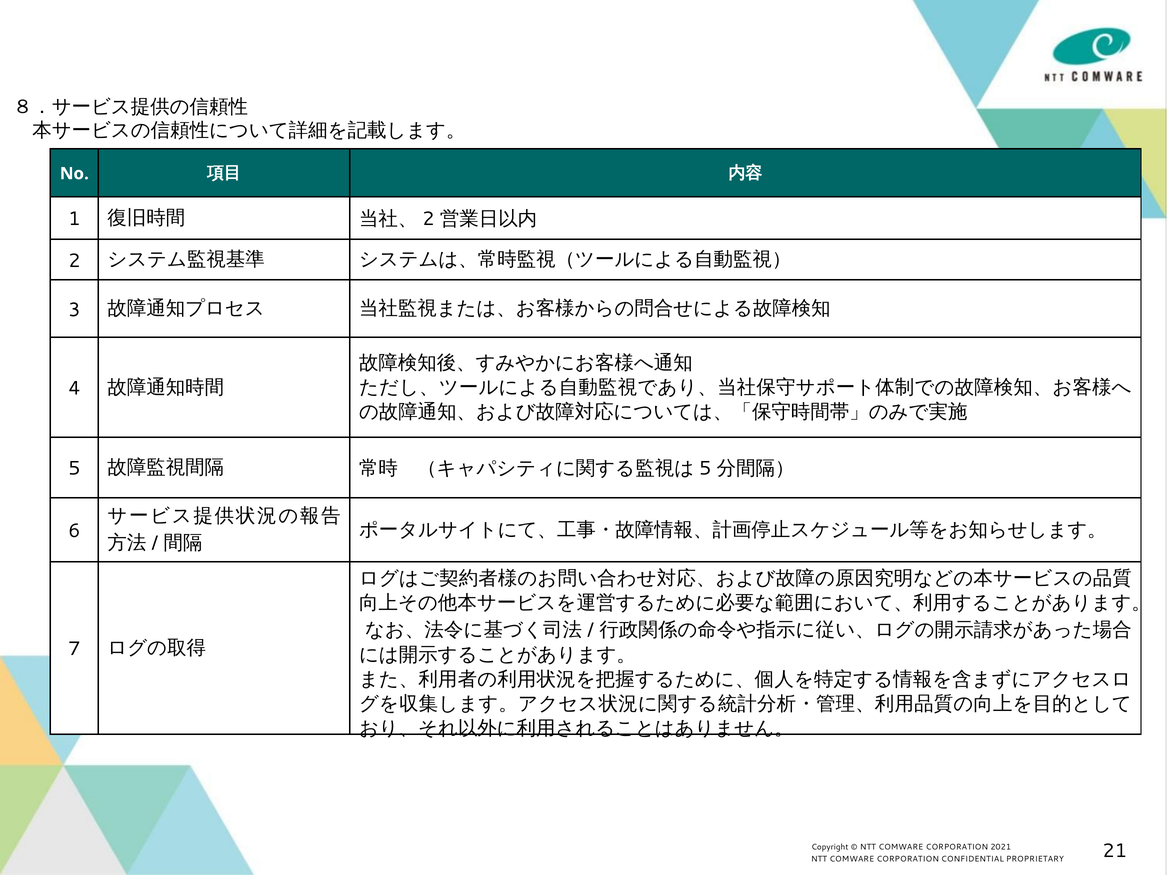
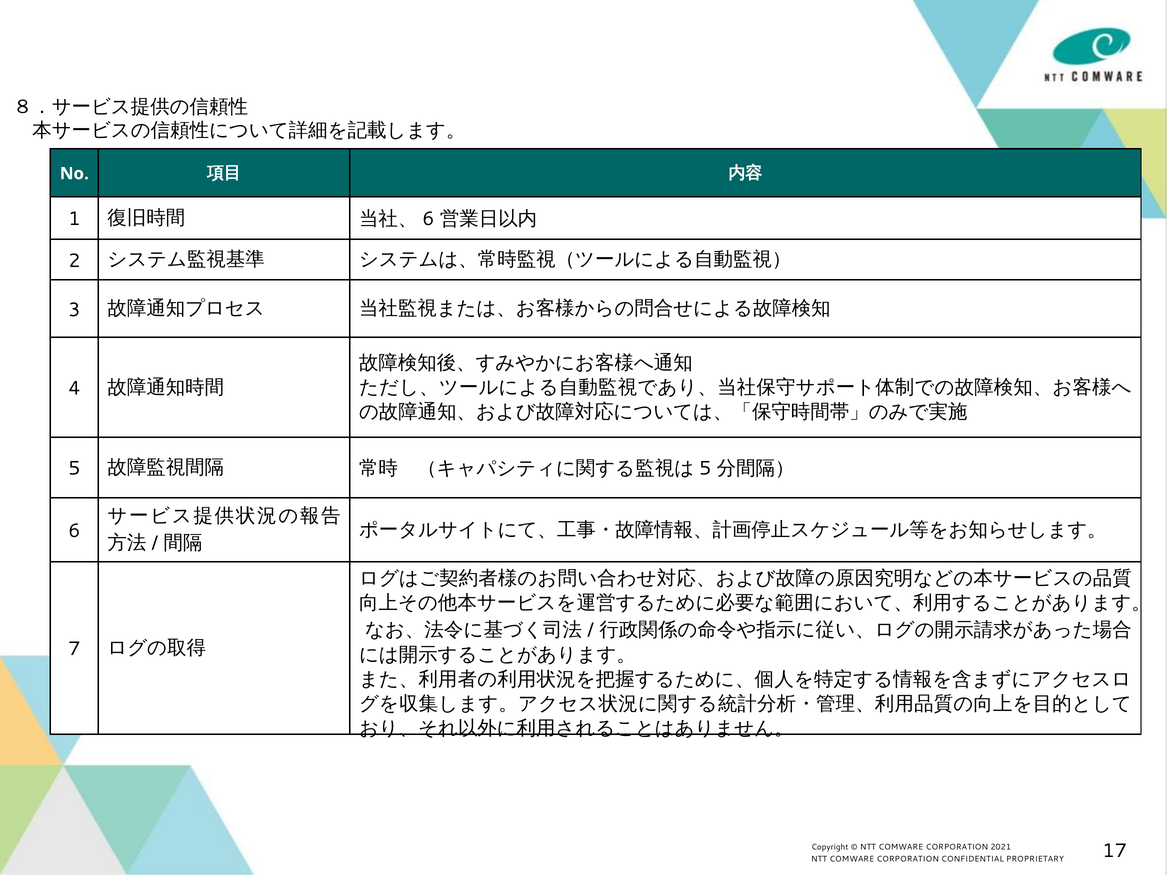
2 at (428, 219): 2 -> 6
21: 21 -> 17
